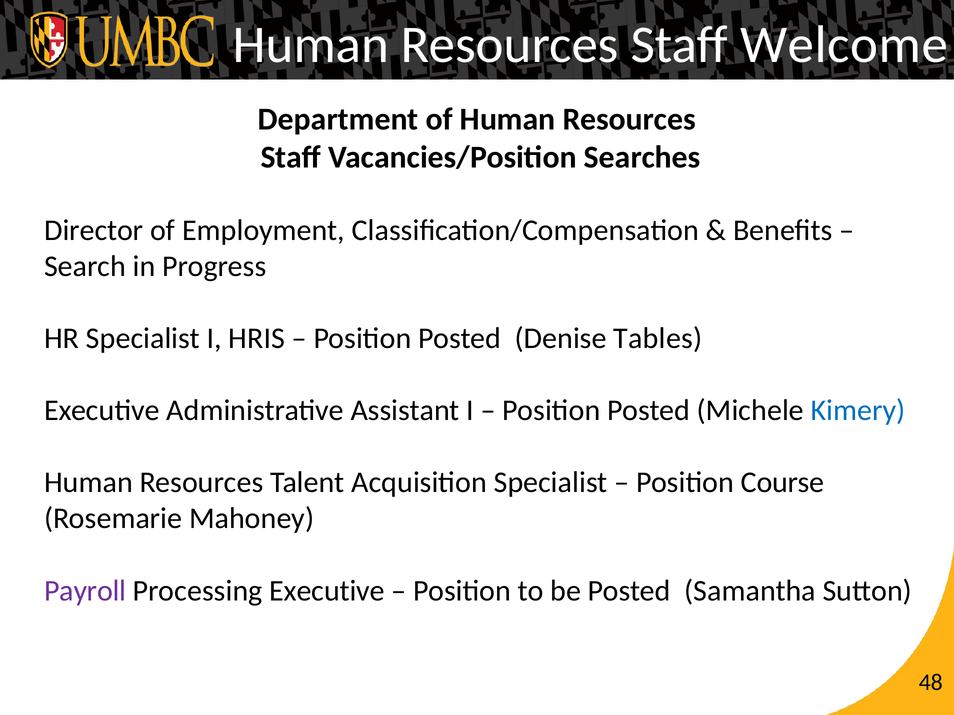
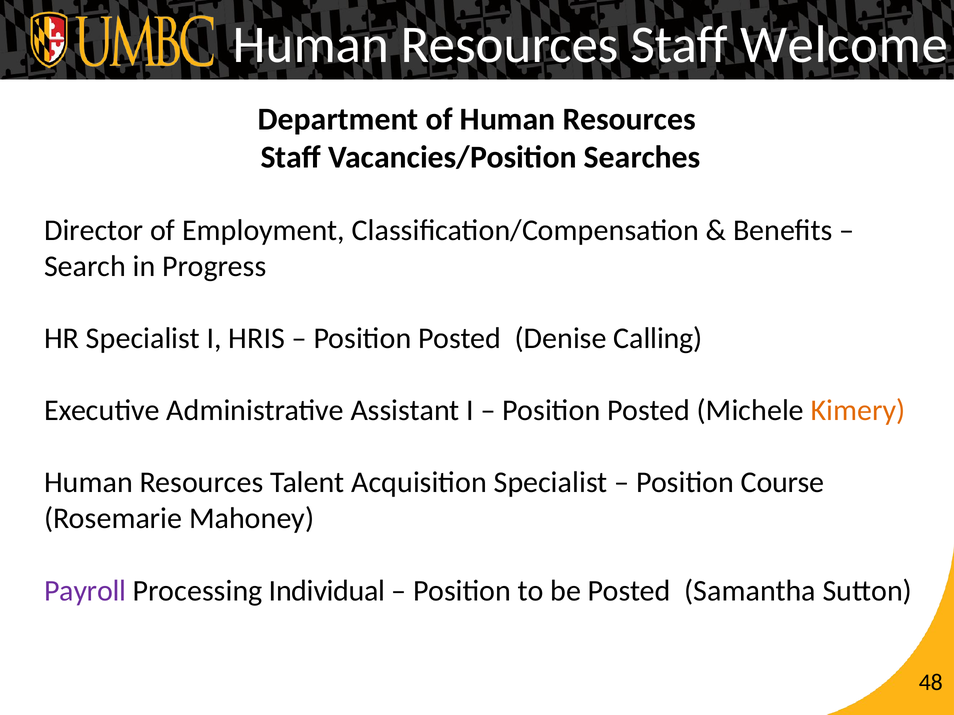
Tables: Tables -> Calling
Kimery colour: blue -> orange
Processing Executive: Executive -> Individual
